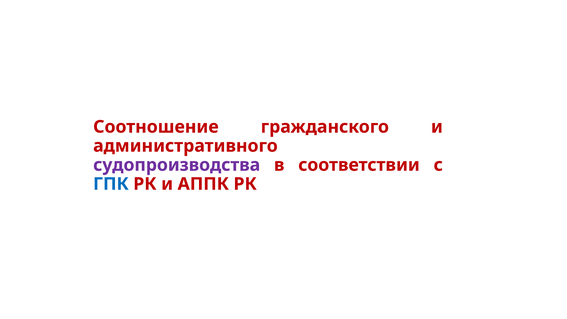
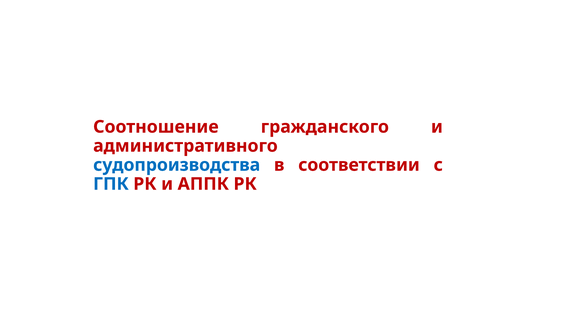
судопроизводства colour: purple -> blue
